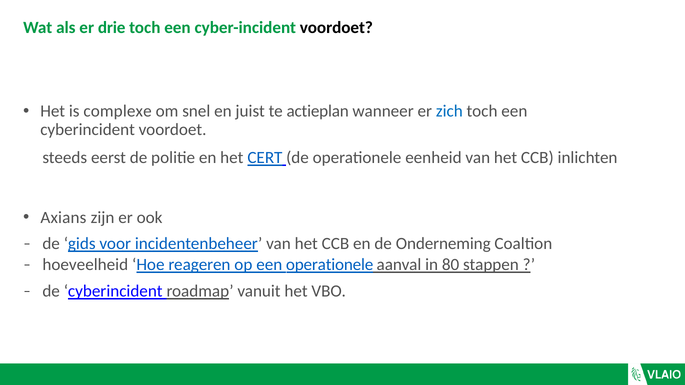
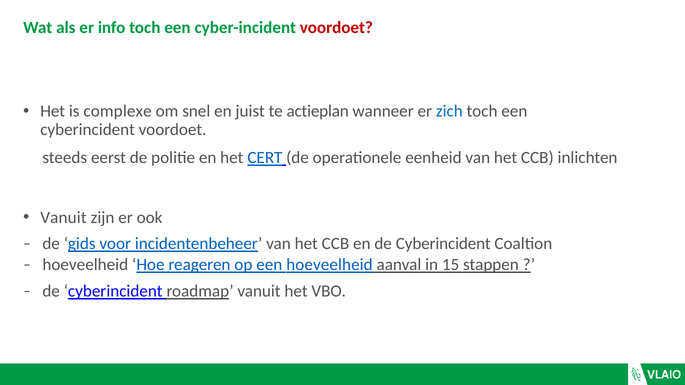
drie: drie -> info
voordoet at (336, 28) colour: black -> red
Axians at (63, 218): Axians -> Vanuit
en de Onderneming: Onderneming -> Cyberincident
een operationele: operationele -> hoeveelheid
80: 80 -> 15
